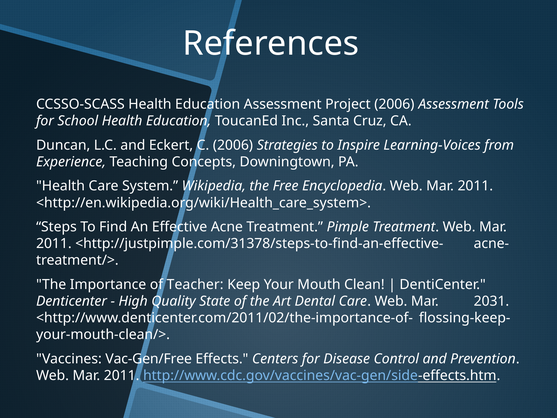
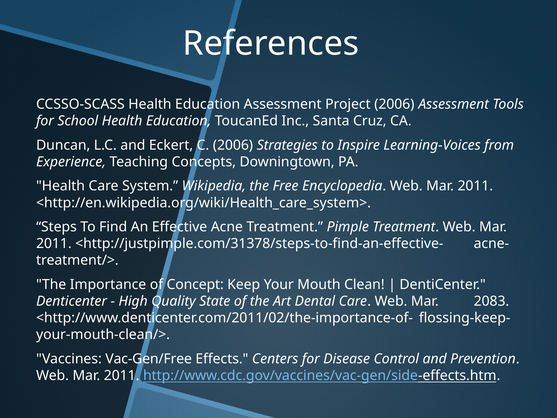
Teacher: Teacher -> Concept
2031: 2031 -> 2083
